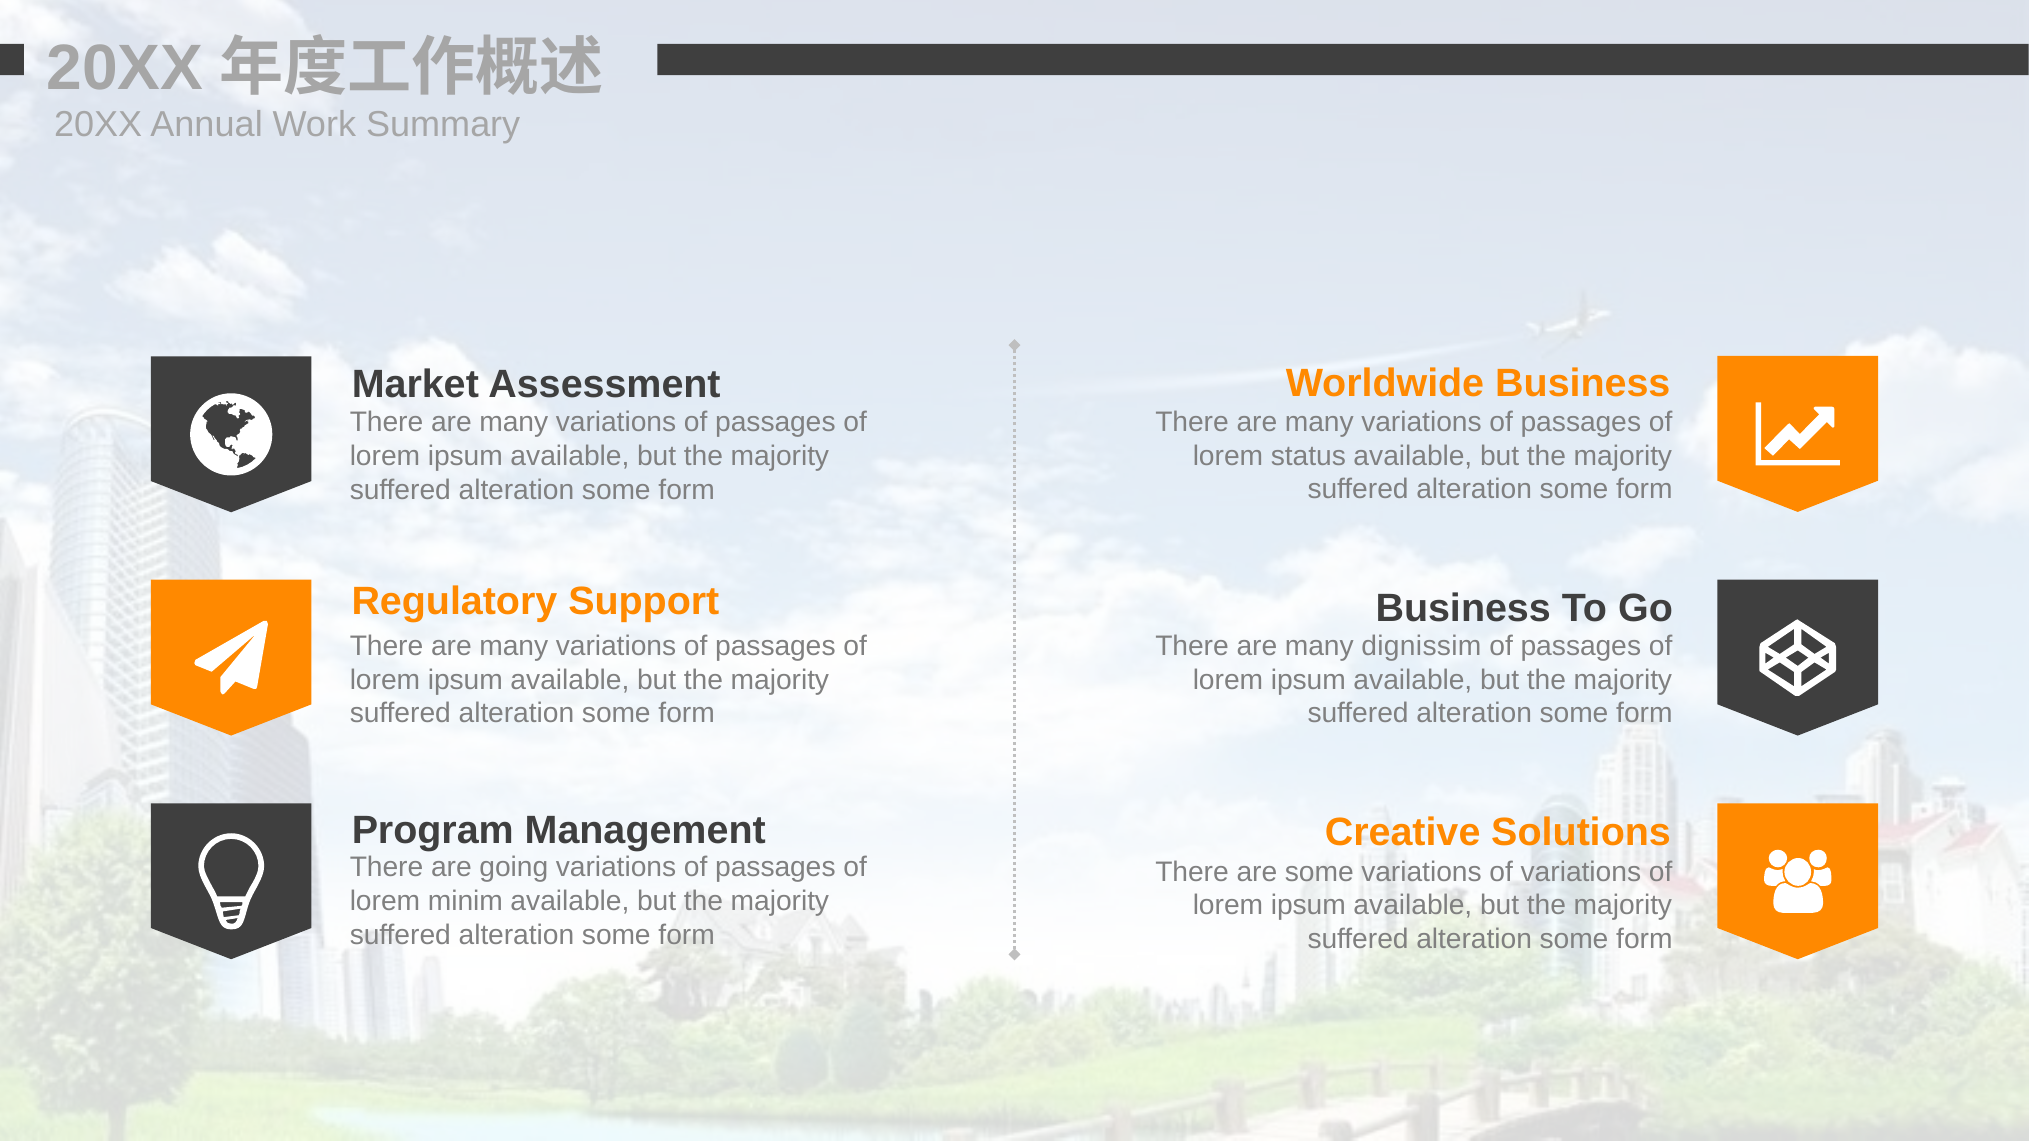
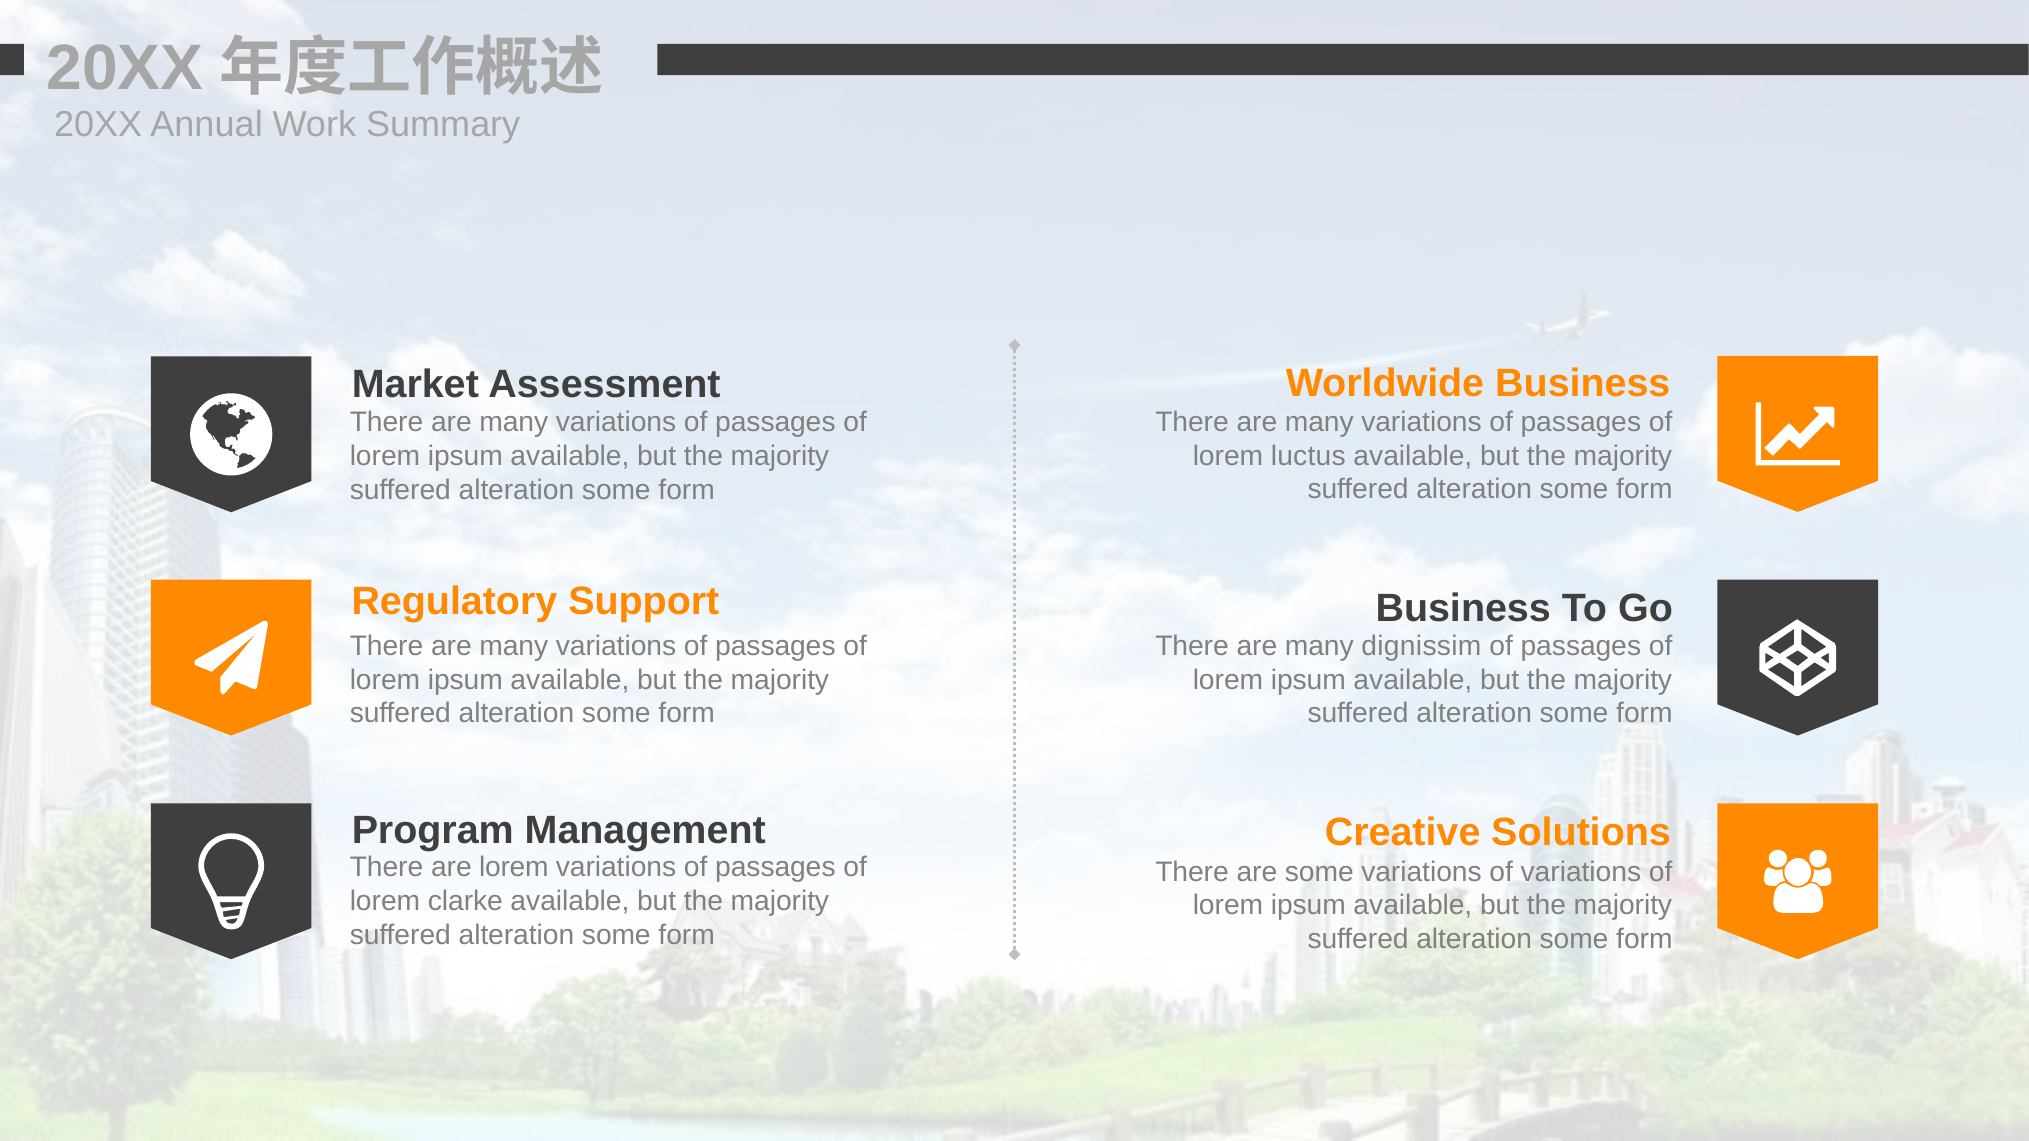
status: status -> luctus
are going: going -> lorem
minim: minim -> clarke
